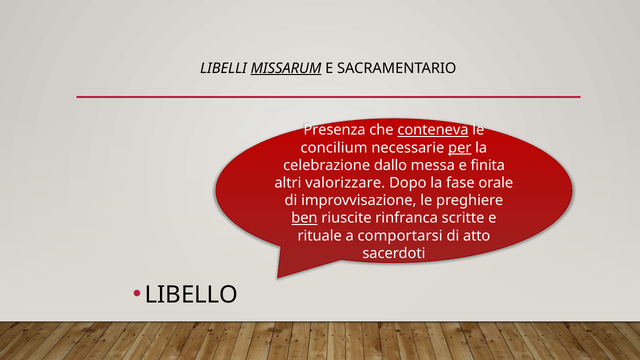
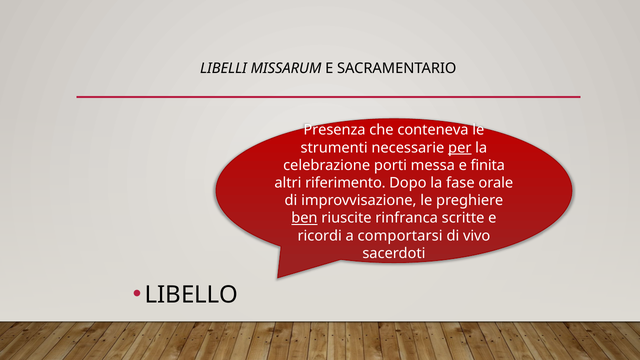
MISSARUM underline: present -> none
conteneva underline: present -> none
concilium: concilium -> strumenti
dallo: dallo -> porti
valorizzare: valorizzare -> riferimento
rituale: rituale -> ricordi
atto: atto -> vivo
